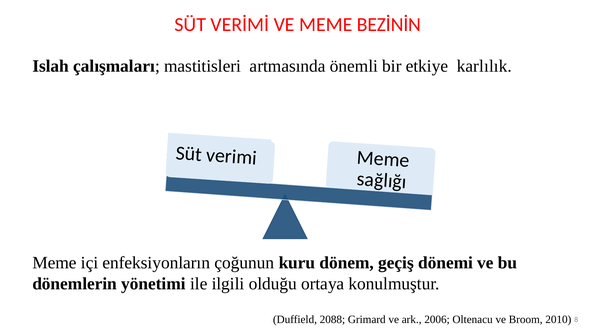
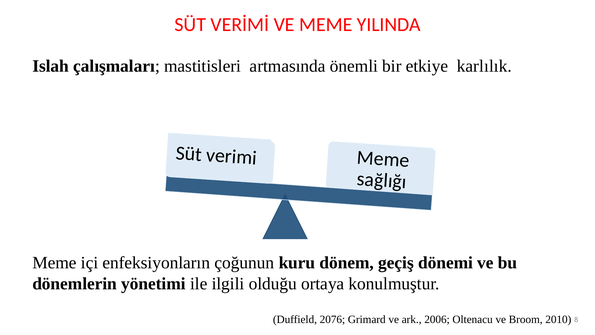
BEZİNİN: BEZİNİN -> YILINDA
2088: 2088 -> 2076
